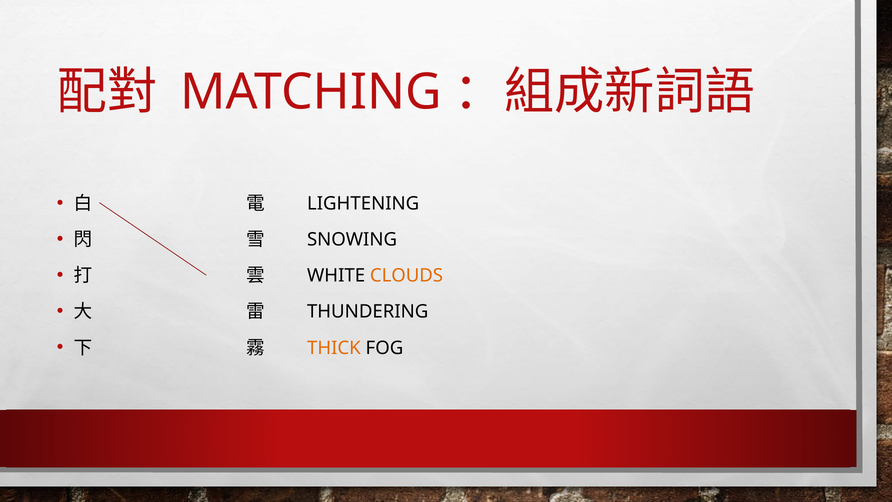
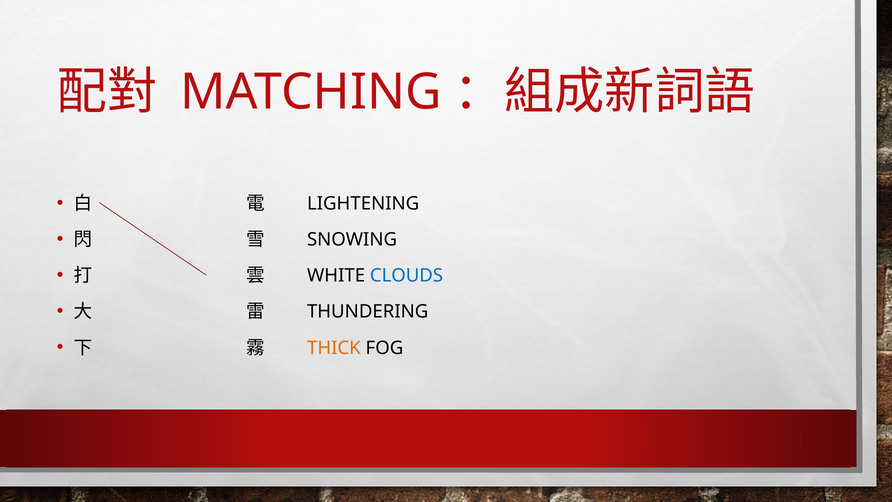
CLOUDS colour: orange -> blue
